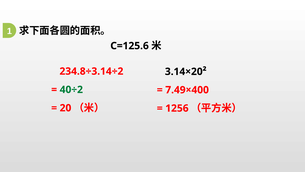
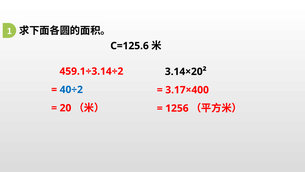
234.8÷3.14÷2: 234.8÷3.14÷2 -> 459.1÷3.14÷2
40÷2 colour: green -> blue
7.49×400: 7.49×400 -> 3.17×400
